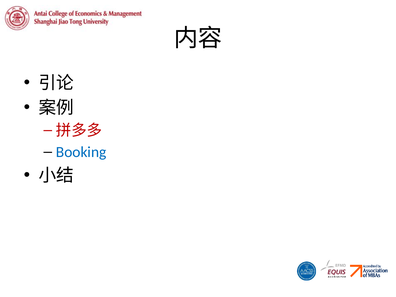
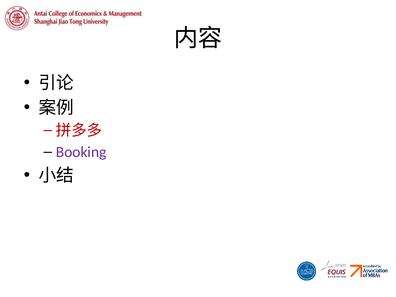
Booking colour: blue -> purple
